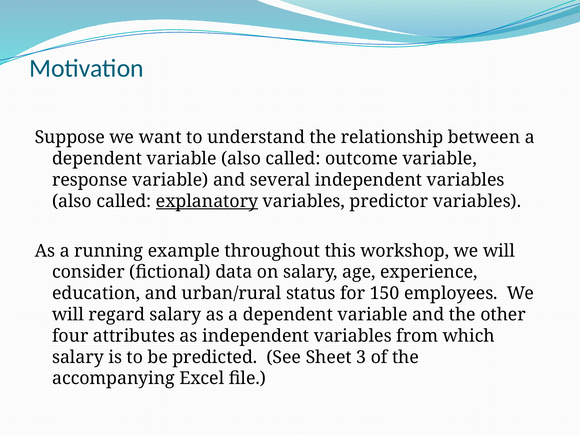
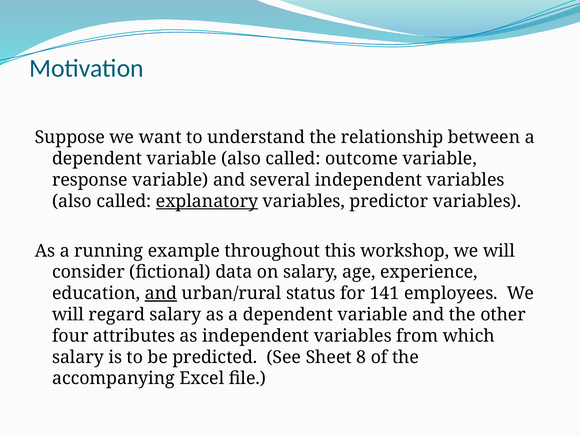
and at (161, 293) underline: none -> present
150: 150 -> 141
3: 3 -> 8
